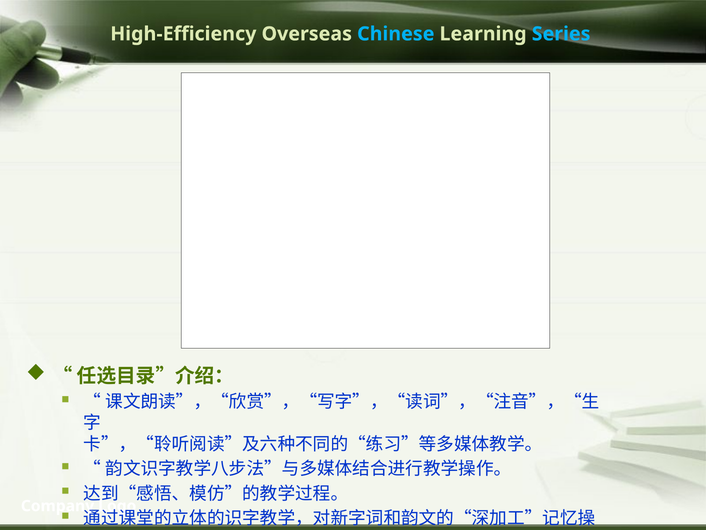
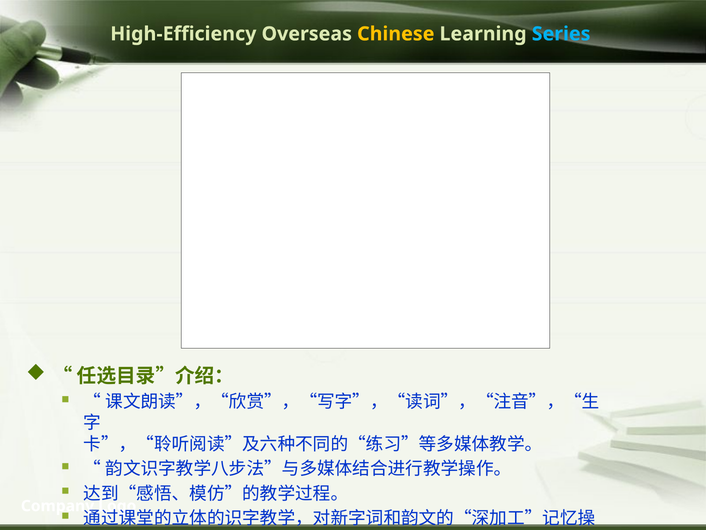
Chinese colour: light blue -> yellow
